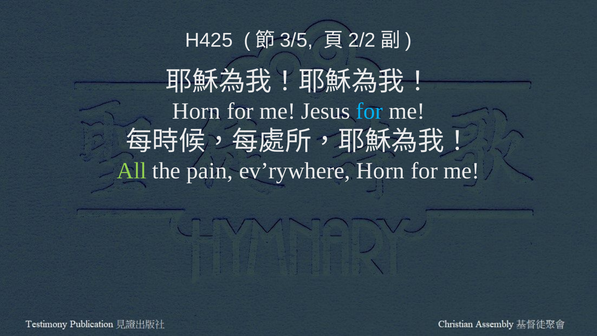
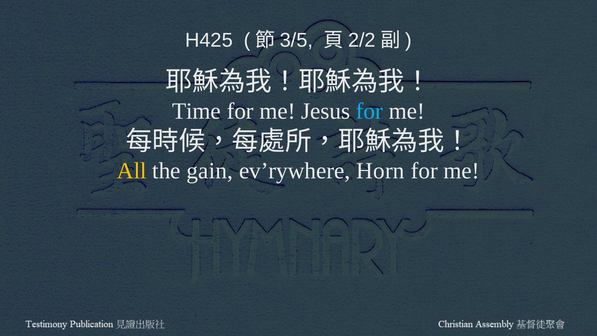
Horn at (196, 111): Horn -> Time
All colour: light green -> yellow
pain: pain -> gain
